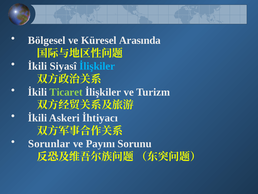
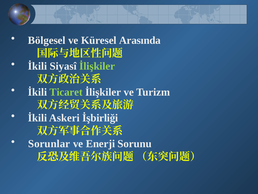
İlişkiler at (97, 66) colour: light blue -> light green
İhtiyacı: İhtiyacı -> İşbirliği
Payını: Payını -> Enerji
